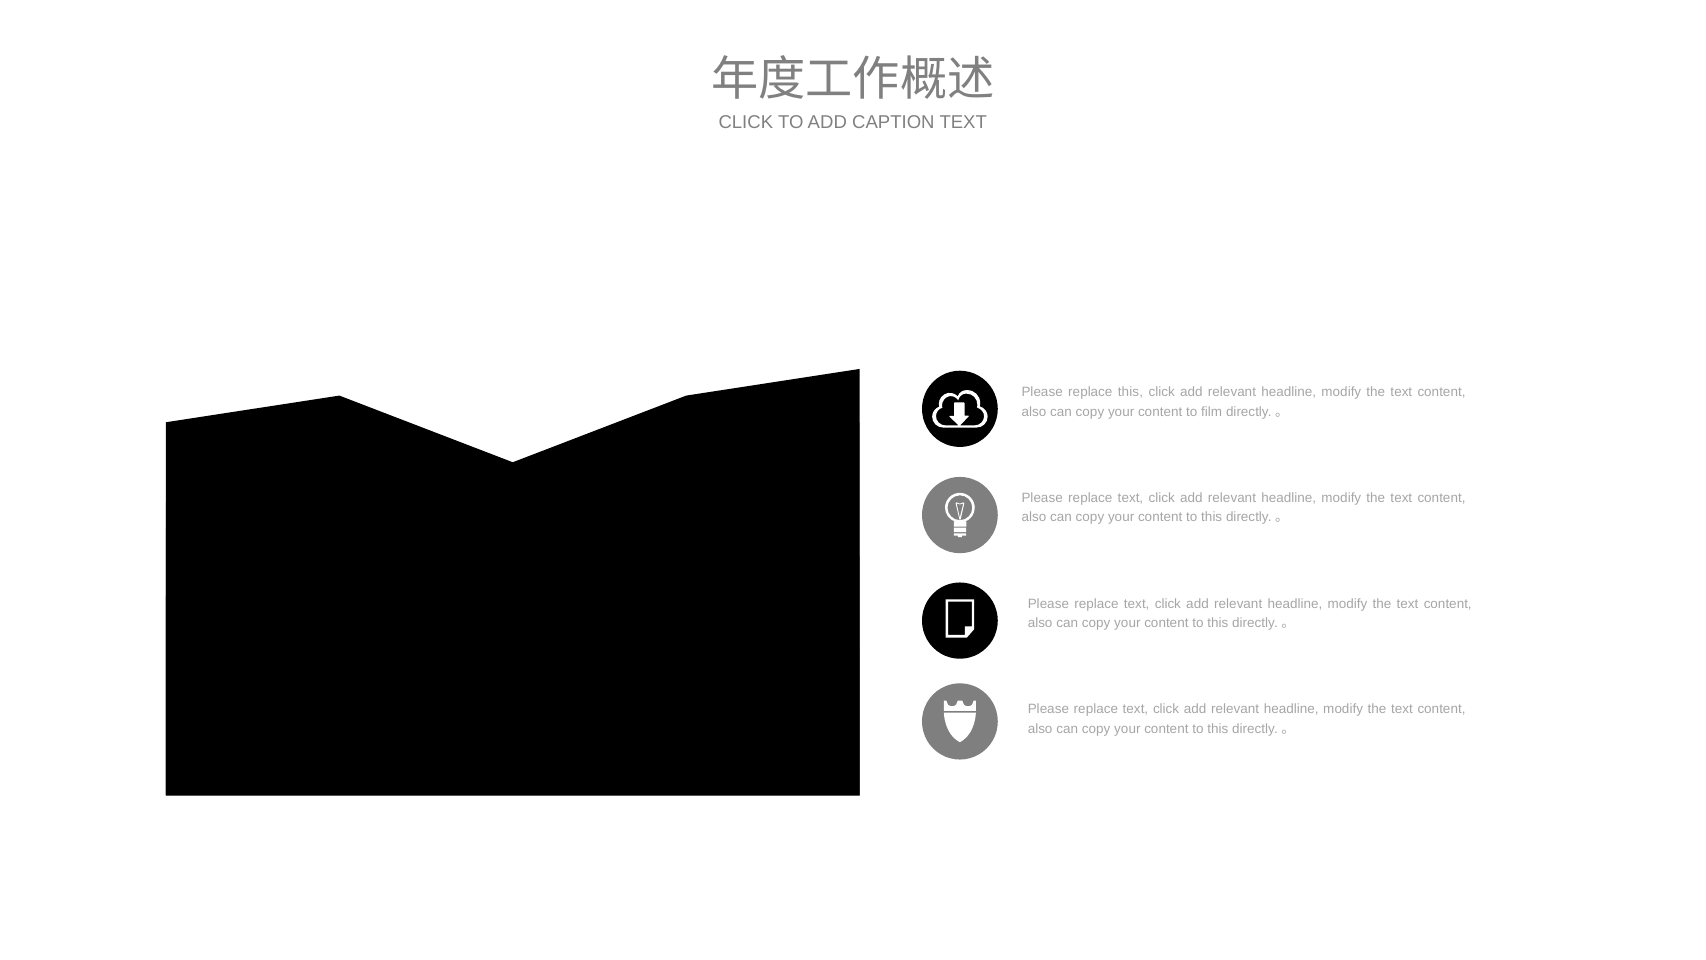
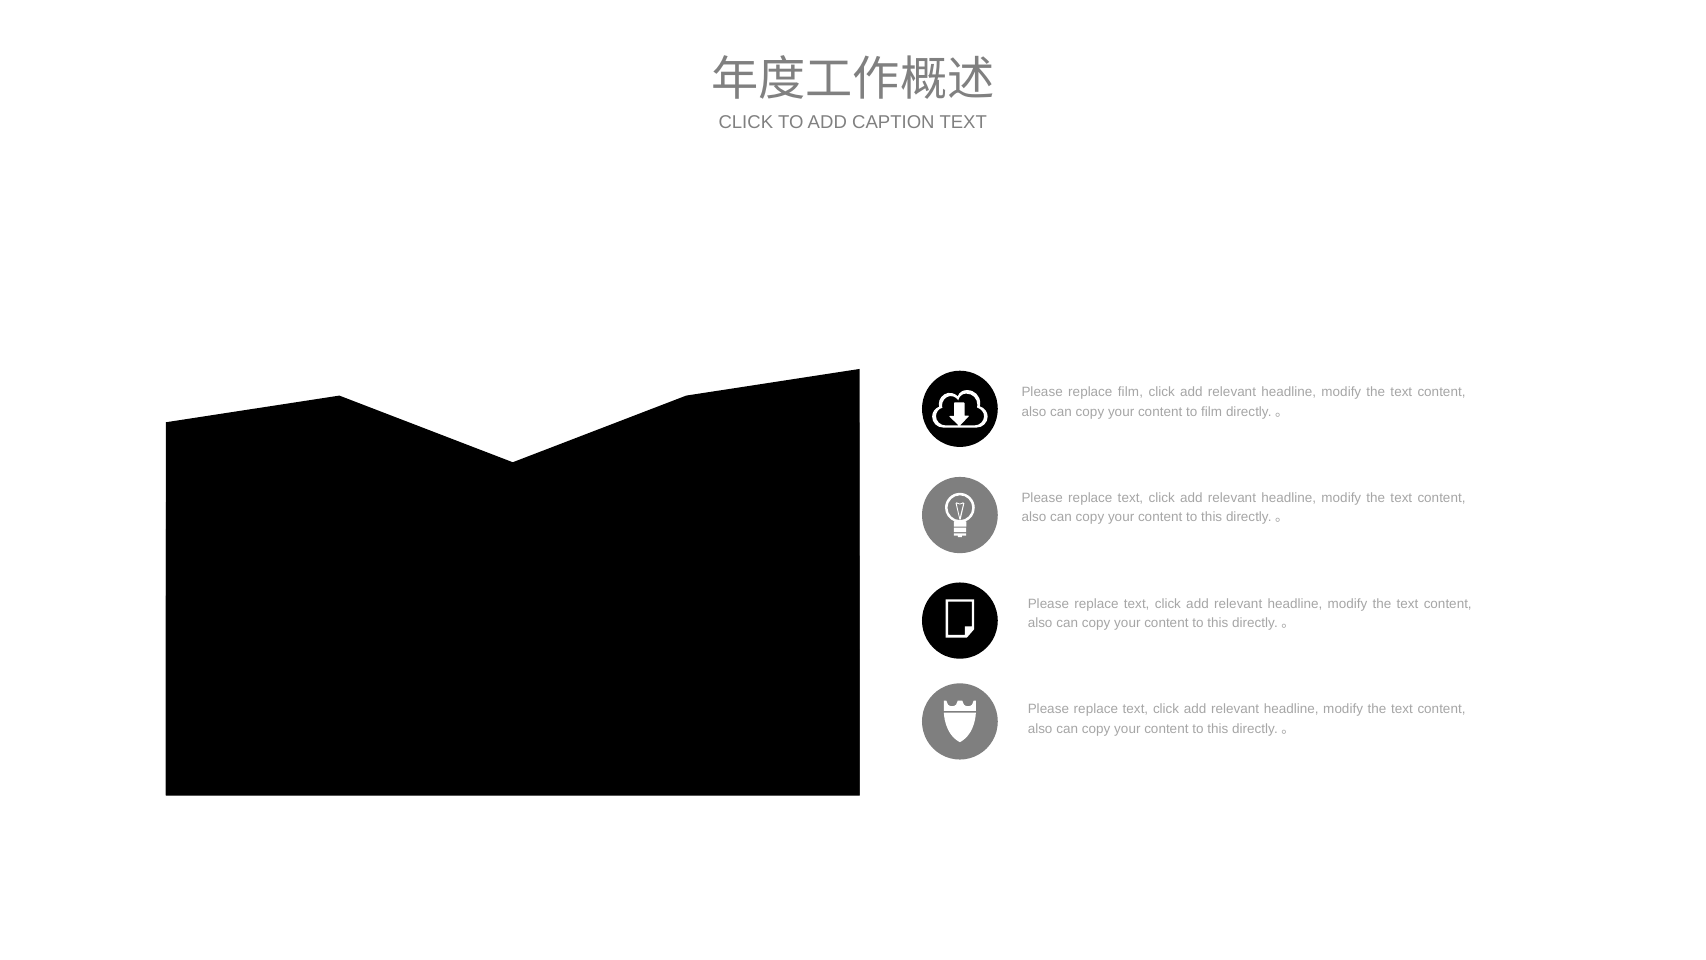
replace this: this -> film
